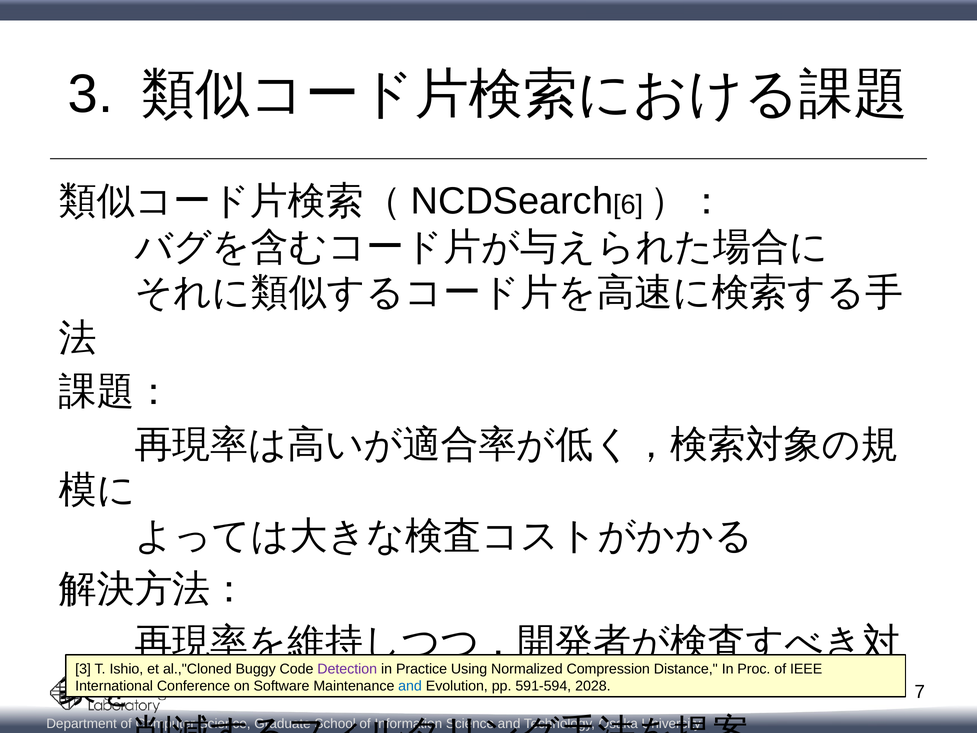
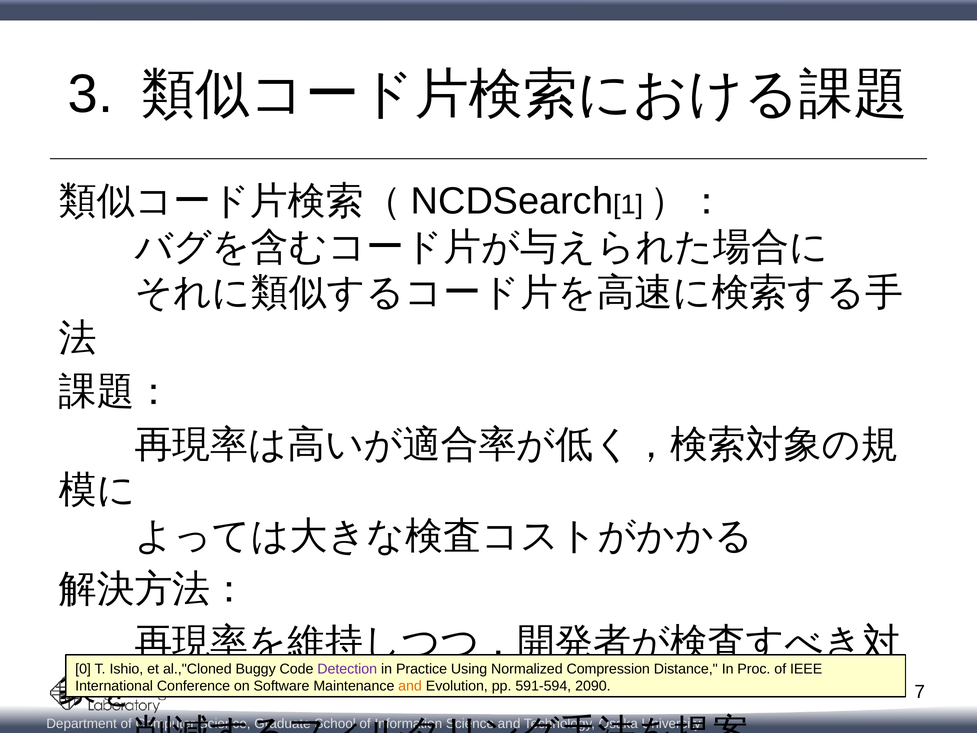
6: 6 -> 1
3 at (83, 669): 3 -> 0
and at (410, 686) colour: blue -> orange
2028: 2028 -> 2090
